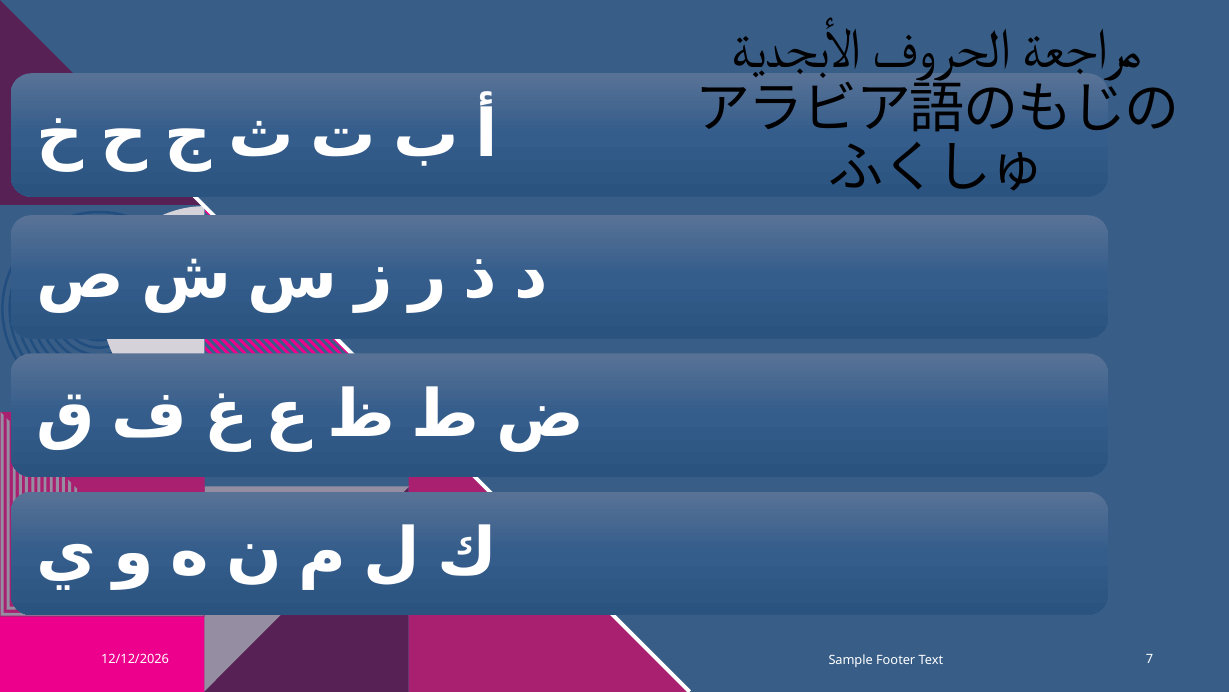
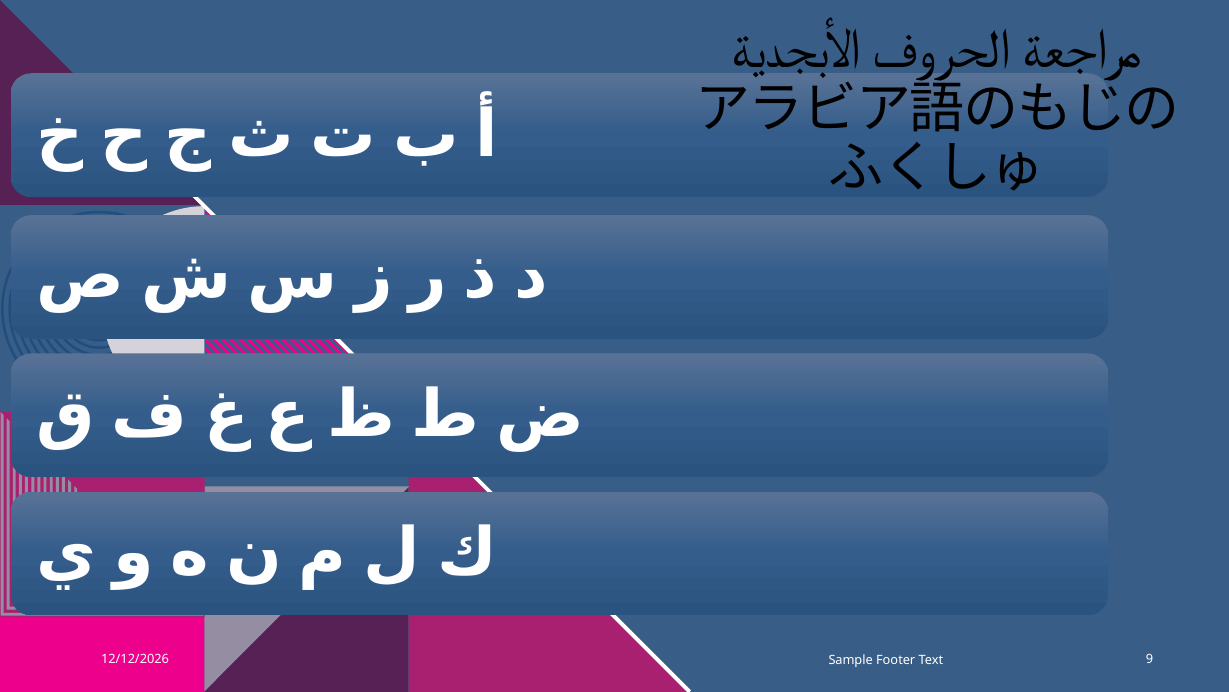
7: 7 -> 9
